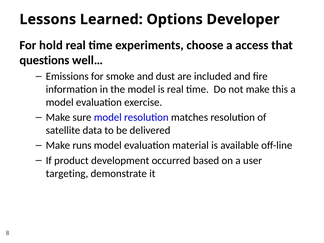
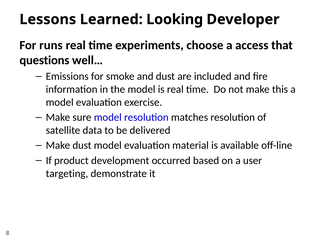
Options: Options -> Looking
hold: hold -> runs
Make runs: runs -> dust
